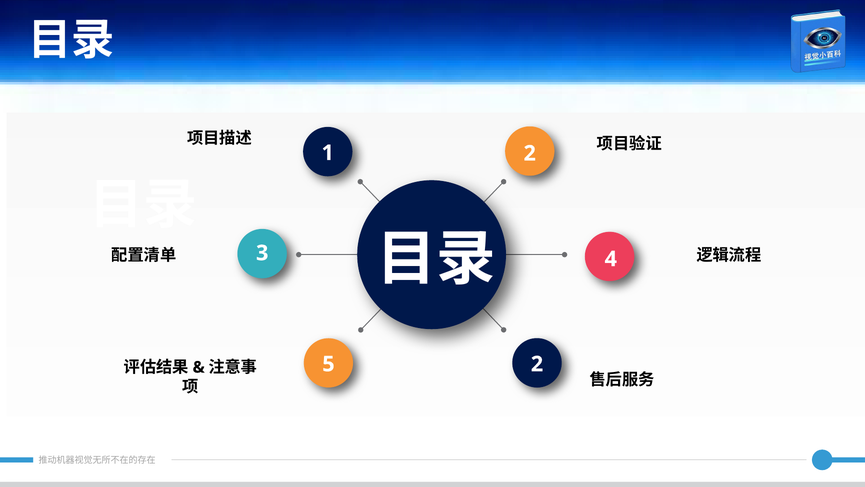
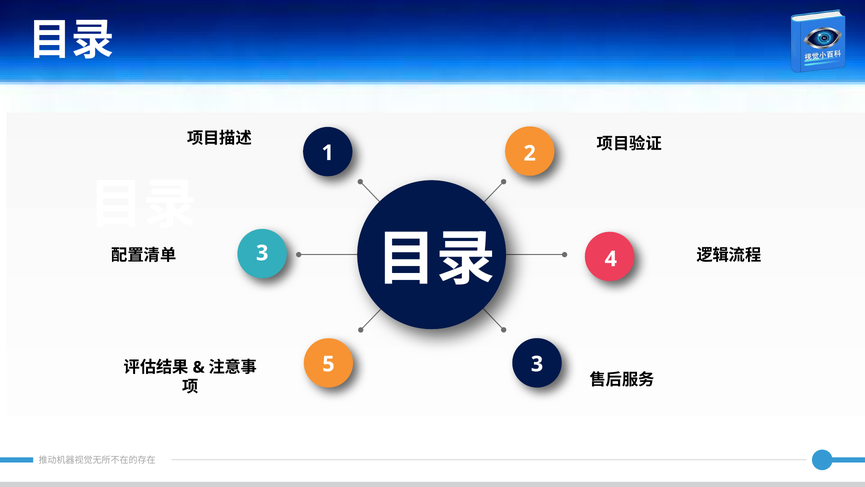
5 2: 2 -> 3
